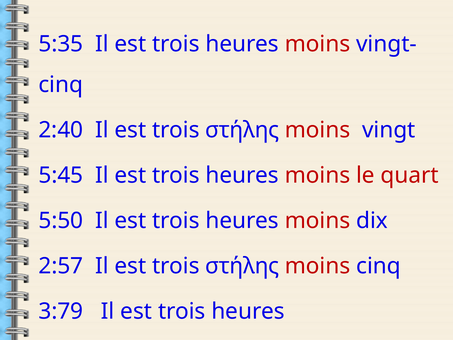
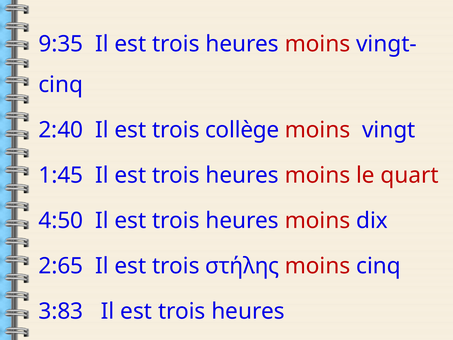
5:35: 5:35 -> 9:35
στήλης at (242, 130): στήλης -> collège
5:45: 5:45 -> 1:45
5:50: 5:50 -> 4:50
2:57: 2:57 -> 2:65
3:79: 3:79 -> 3:83
